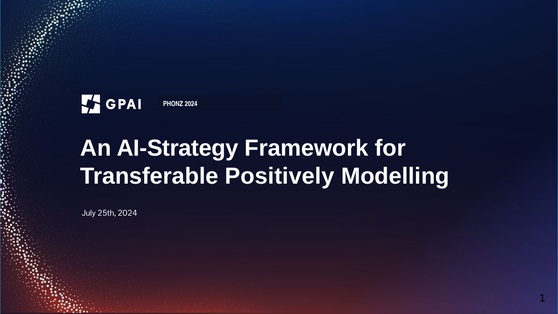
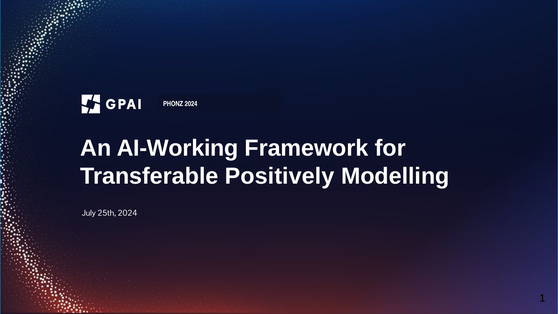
AI-Strategy: AI-Strategy -> AI-Working
